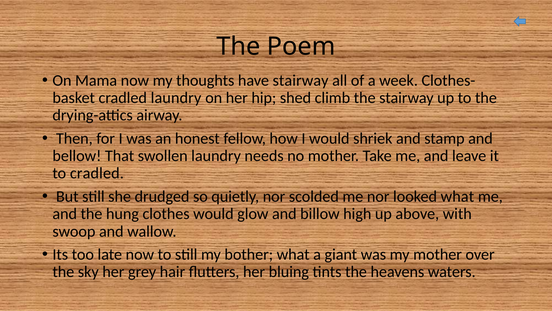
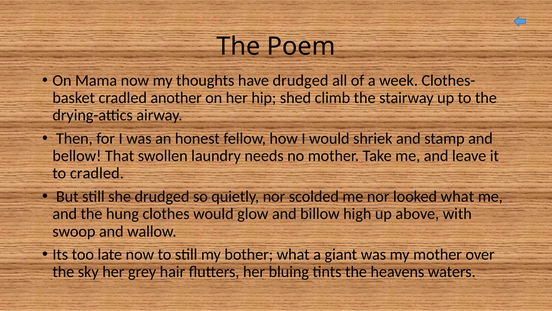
have stairway: stairway -> drudged
cradled laundry: laundry -> another
